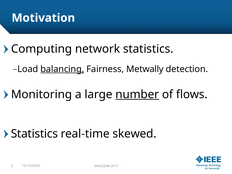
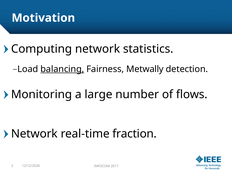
number underline: present -> none
Statistics at (34, 134): Statistics -> Network
skewed: skewed -> fraction
